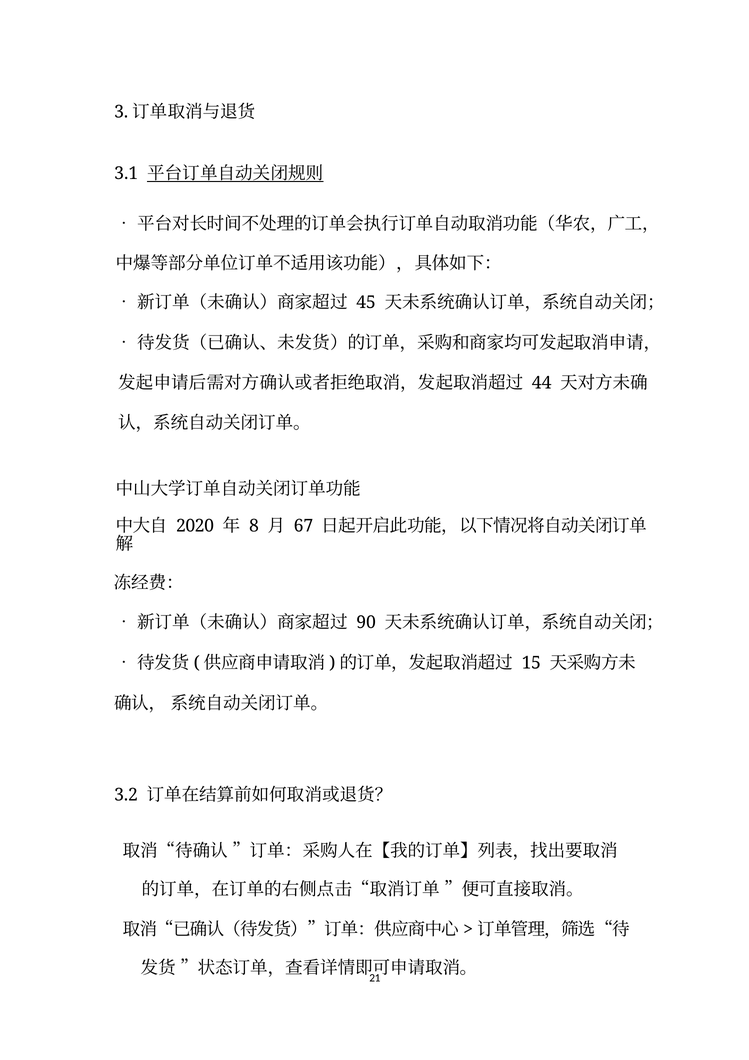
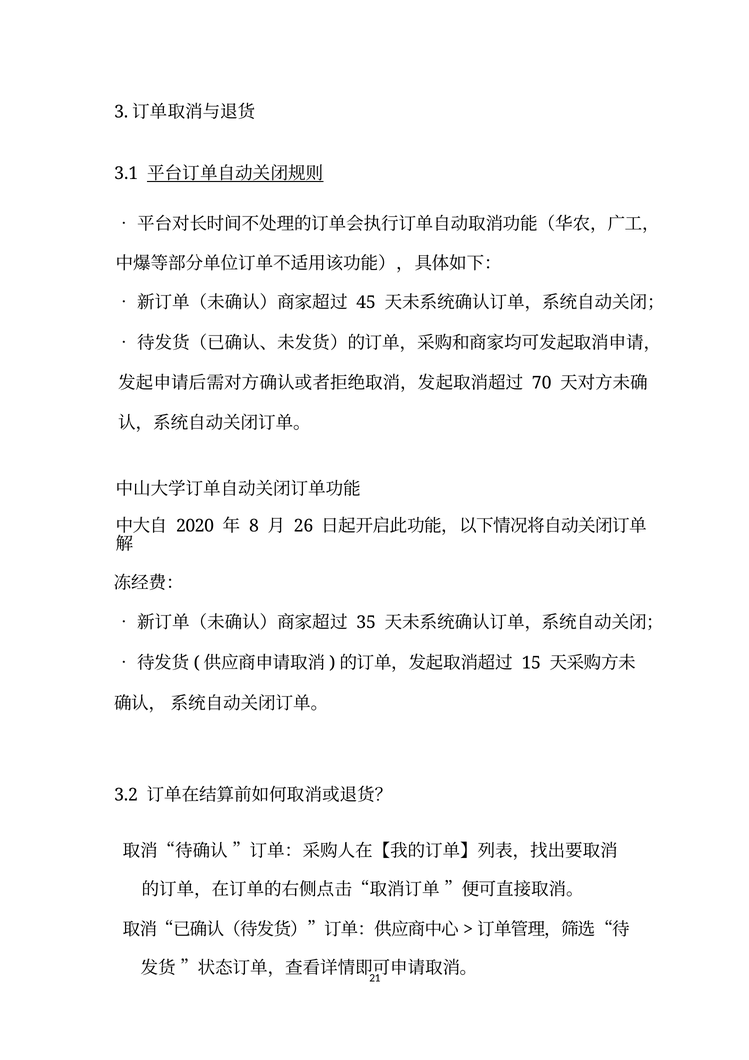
44: 44 -> 70
67: 67 -> 26
90: 90 -> 35
